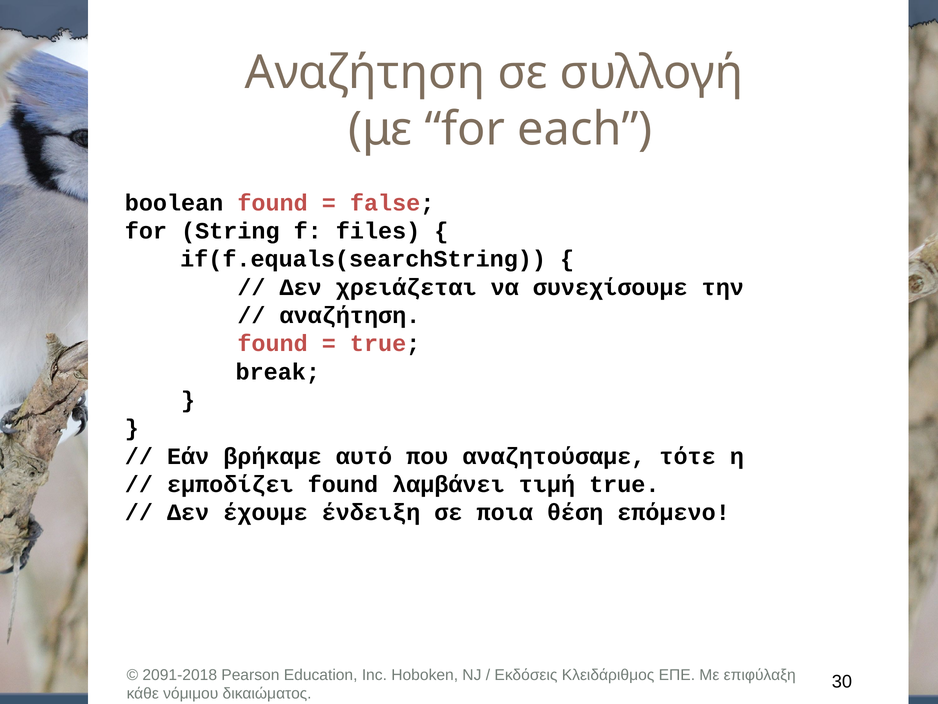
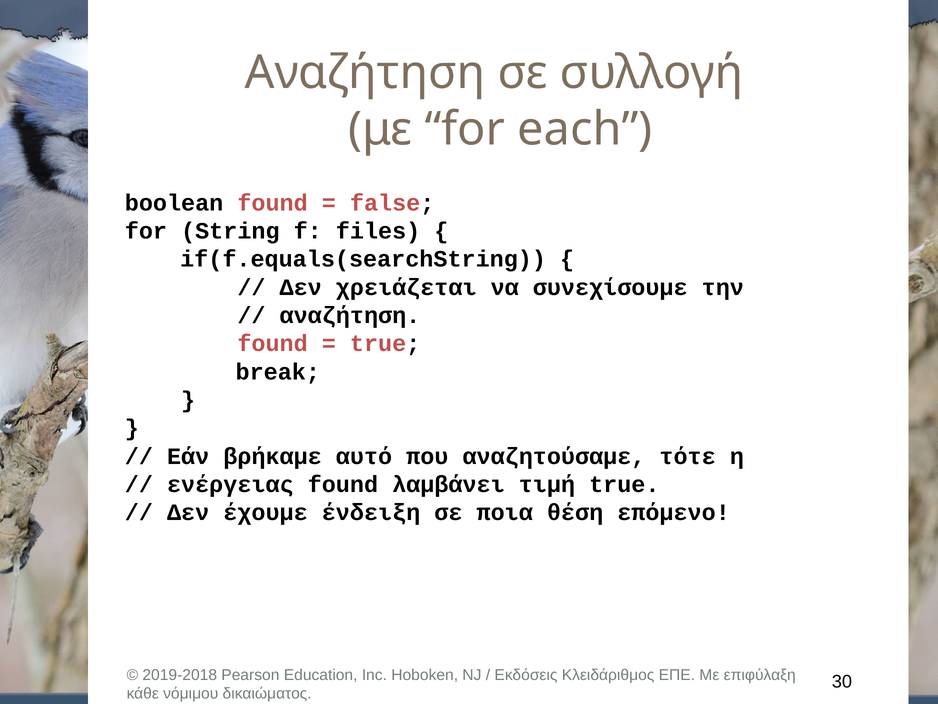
εμποδίζει: εμποδίζει -> ενέργειας
2091-2018: 2091-2018 -> 2019-2018
